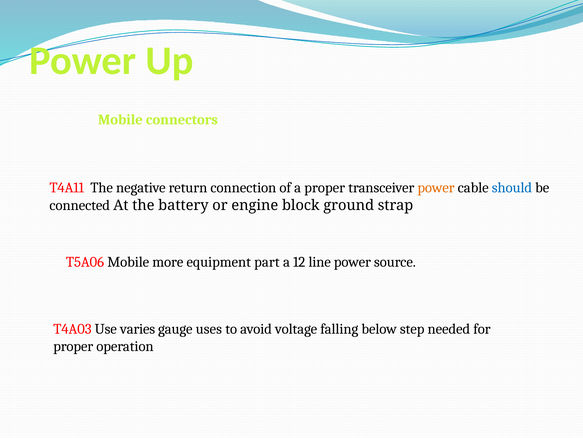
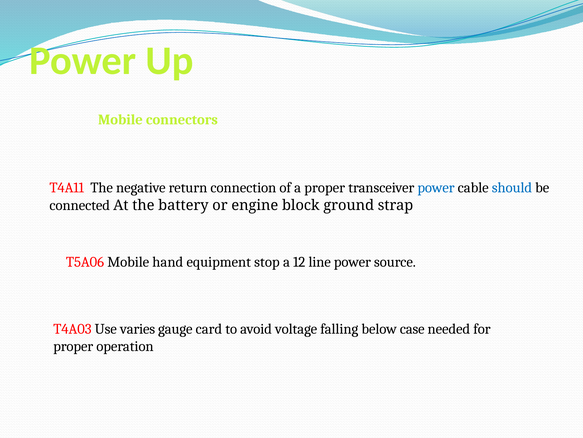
power at (436, 188) colour: orange -> blue
more: more -> hand
part: part -> stop
uses: uses -> card
step: step -> case
